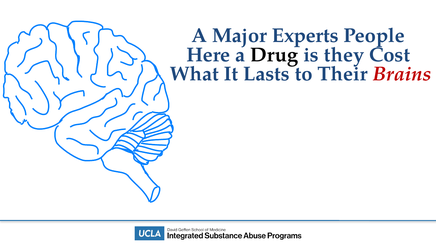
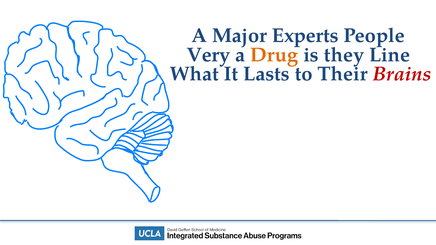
Here: Here -> Very
Drug colour: black -> orange
Cost: Cost -> Line
